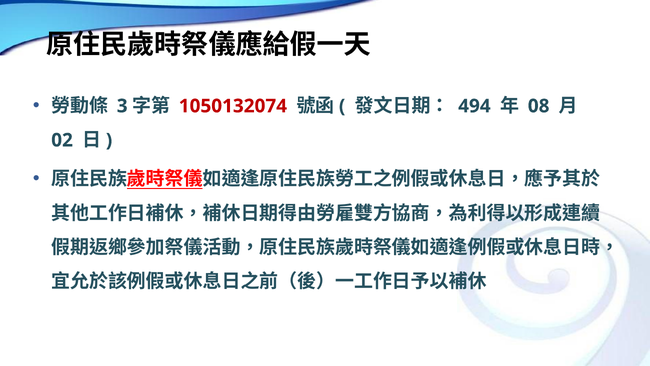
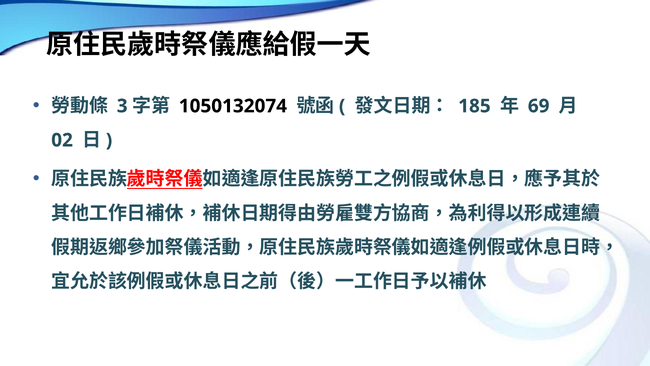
1050132074 colour: red -> black
494: 494 -> 185
08: 08 -> 69
